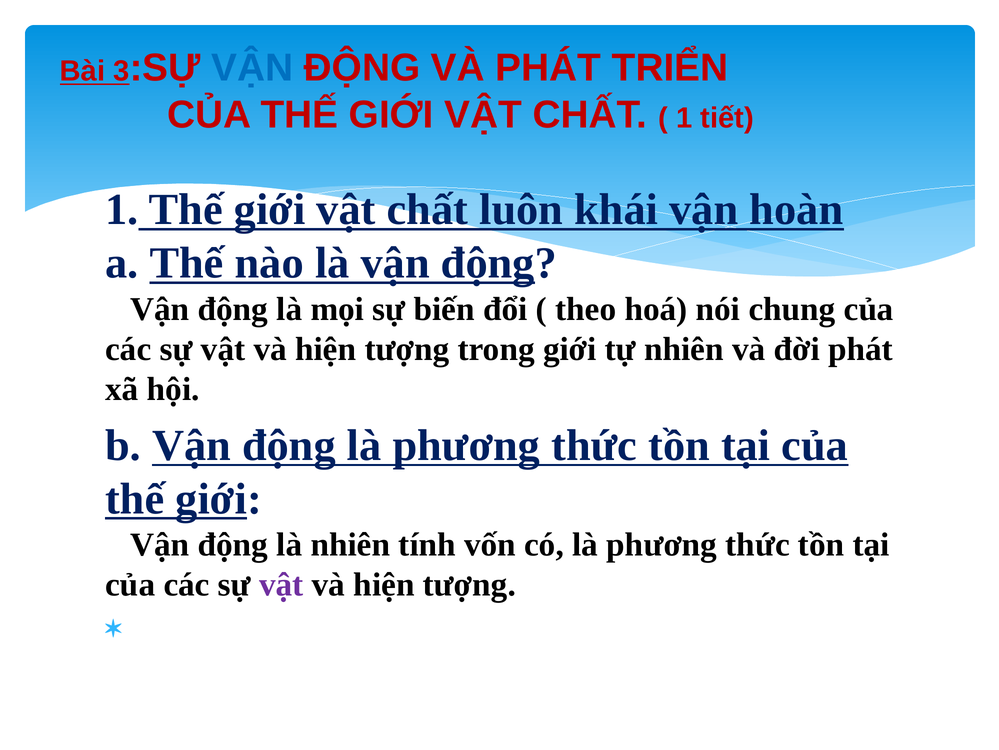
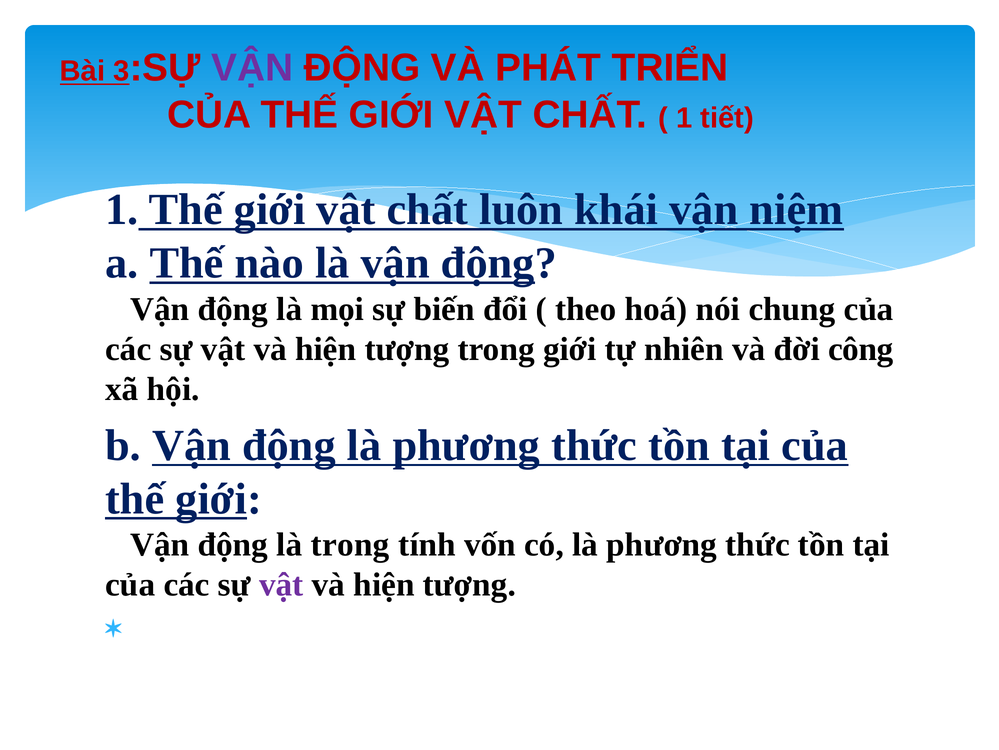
VẬN at (252, 68) colour: blue -> purple
hoàn: hoàn -> niệm
đời phát: phát -> công
là nhiên: nhiên -> trong
